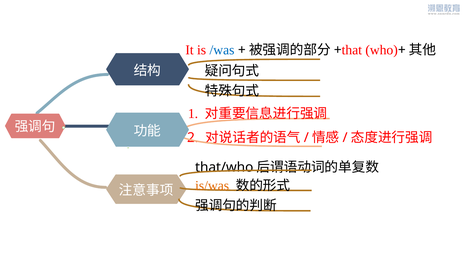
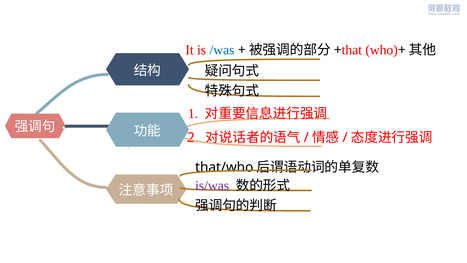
is/was colour: orange -> purple
